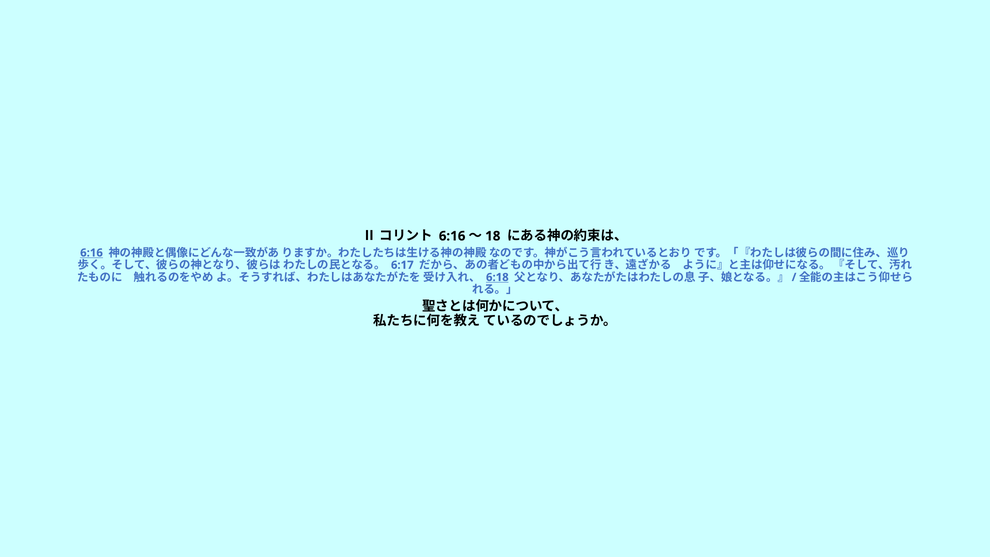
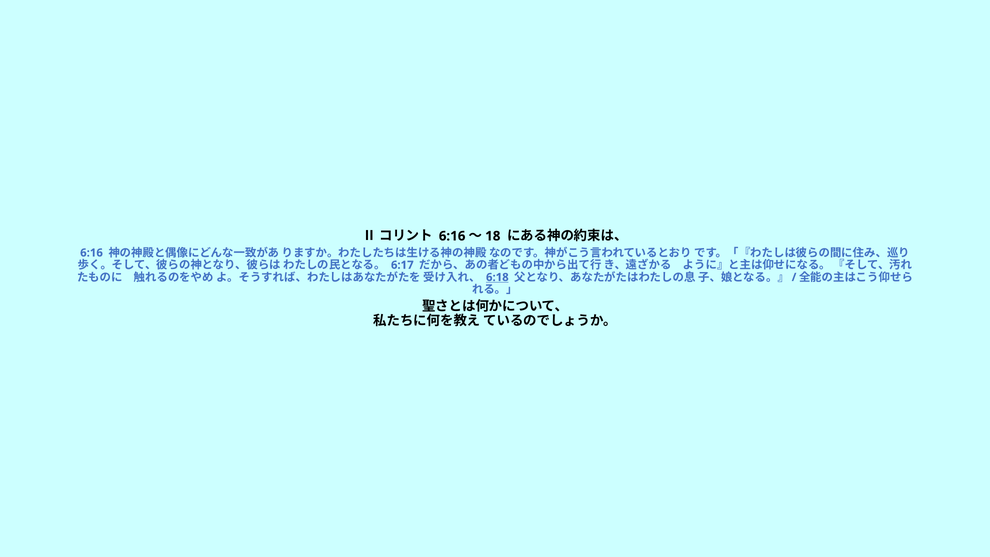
6:16 at (92, 253) underline: present -> none
